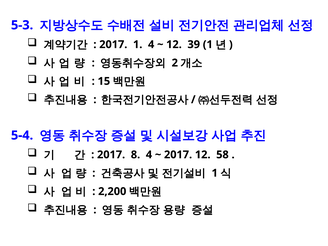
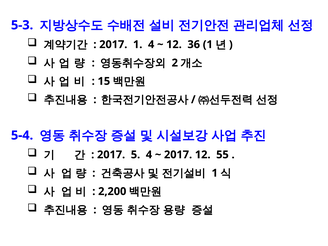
39: 39 -> 36
8: 8 -> 5
58: 58 -> 55
